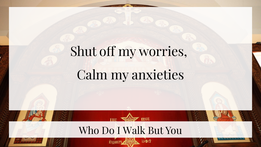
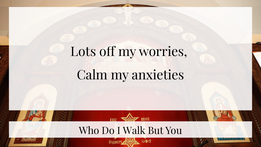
Shut: Shut -> Lots
